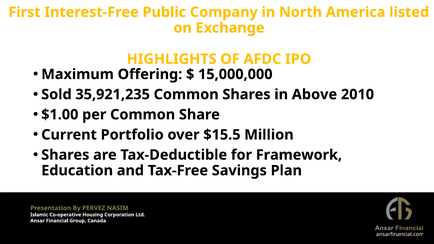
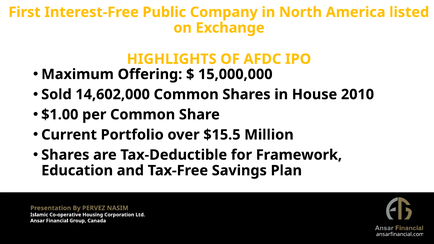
35,921,235: 35,921,235 -> 14,602,000
Above: Above -> House
